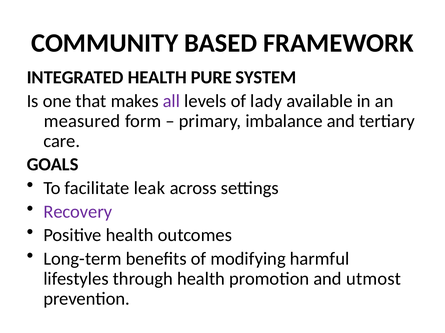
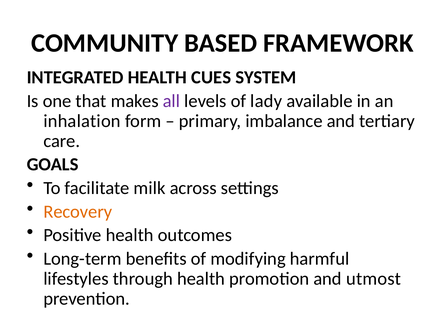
PURE: PURE -> CUES
measured: measured -> inhalation
leak: leak -> milk
Recovery colour: purple -> orange
